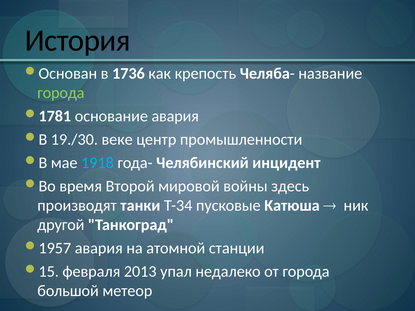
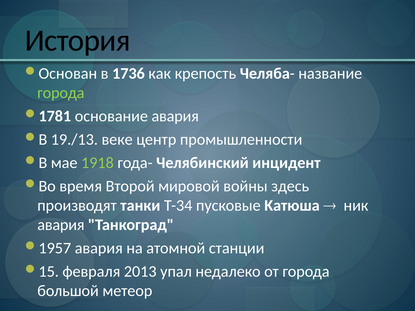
19./30: 19./30 -> 19./13
1918 colour: light blue -> light green
другой at (61, 225): другой -> авария
